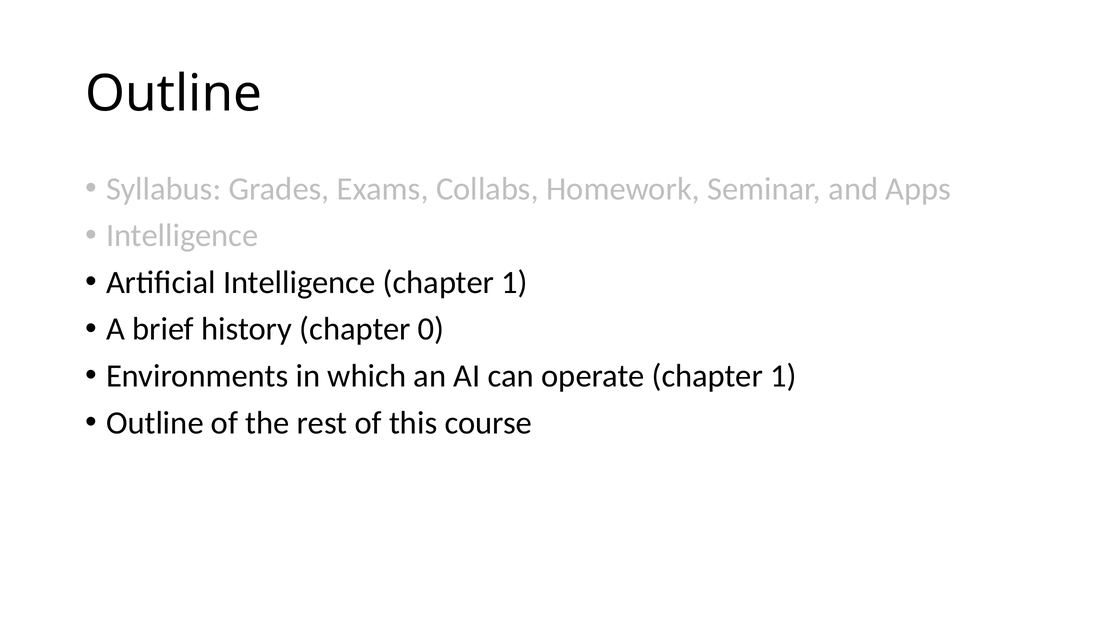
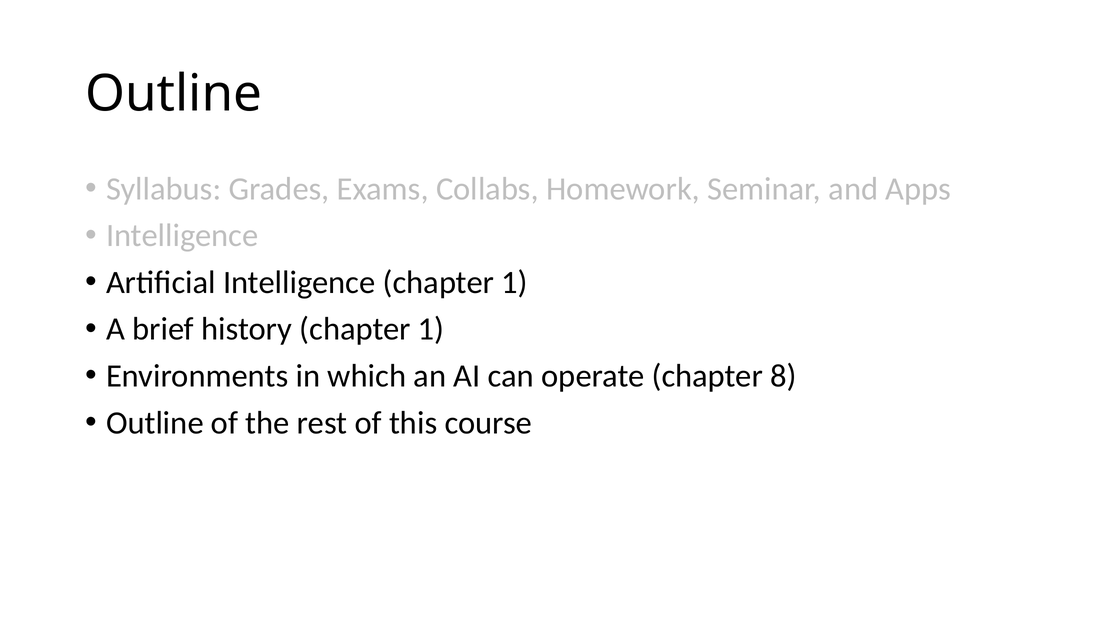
history chapter 0: 0 -> 1
operate chapter 1: 1 -> 8
